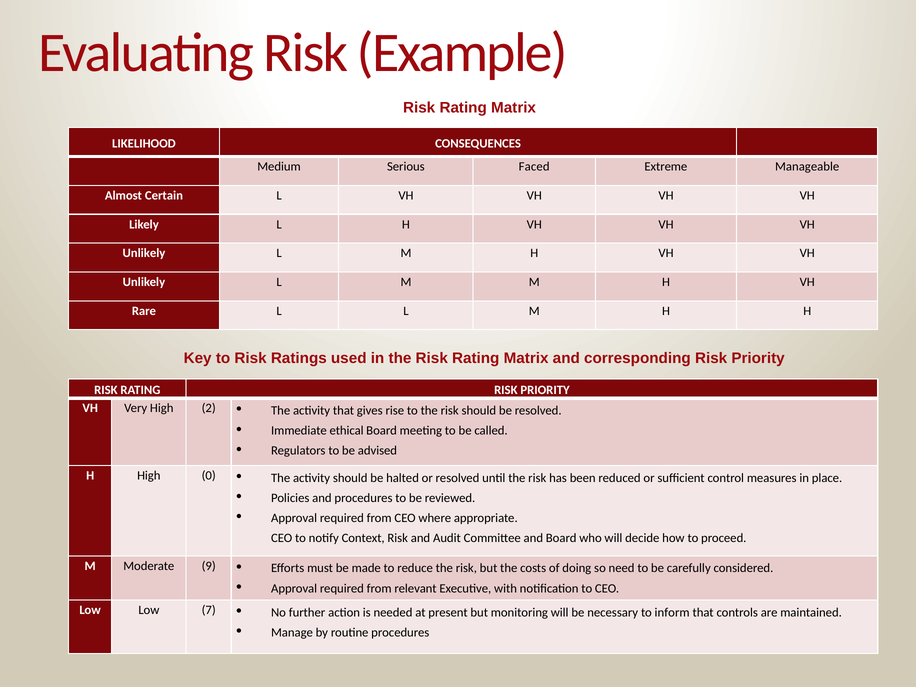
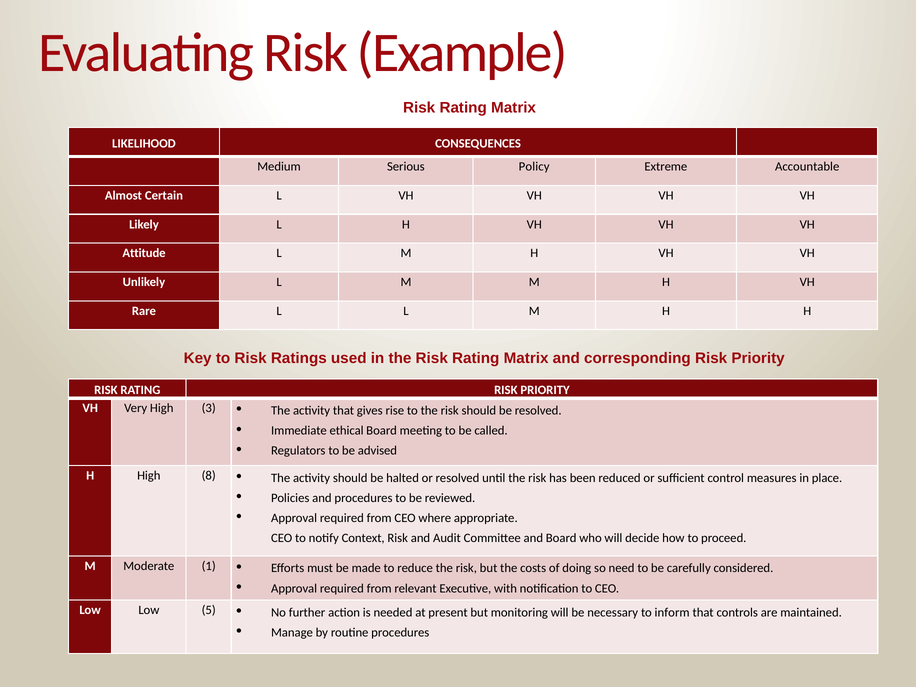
Faced: Faced -> Policy
Manageable: Manageable -> Accountable
Unlikely at (144, 253): Unlikely -> Attitude
2: 2 -> 3
0: 0 -> 8
9: 9 -> 1
7: 7 -> 5
